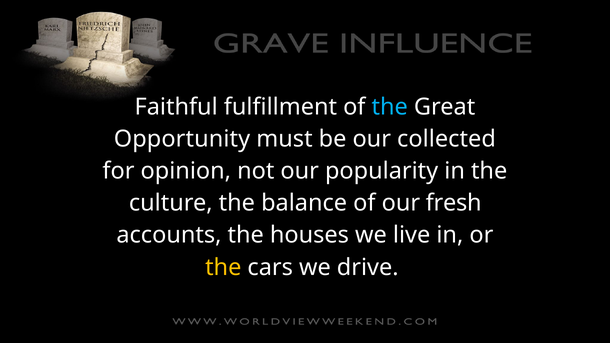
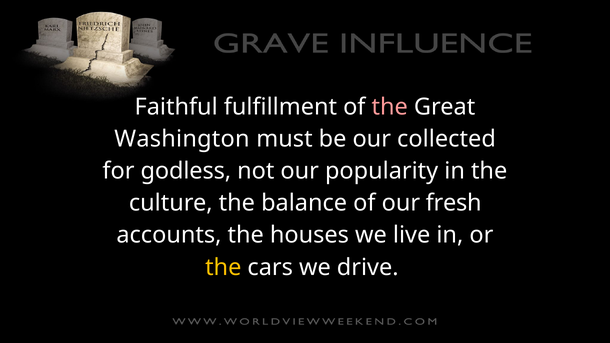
the at (390, 107) colour: light blue -> pink
Opportunity: Opportunity -> Washington
opinion: opinion -> godless
